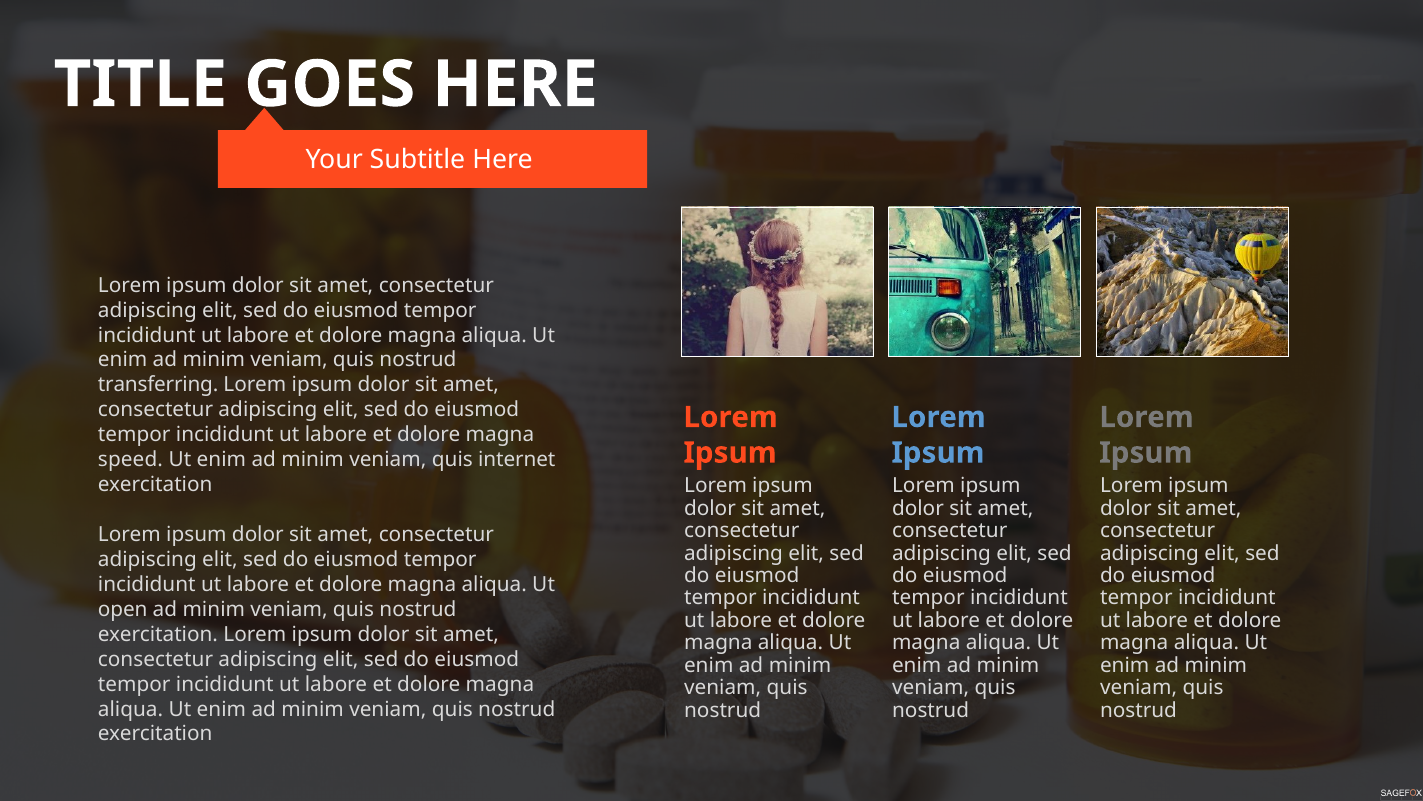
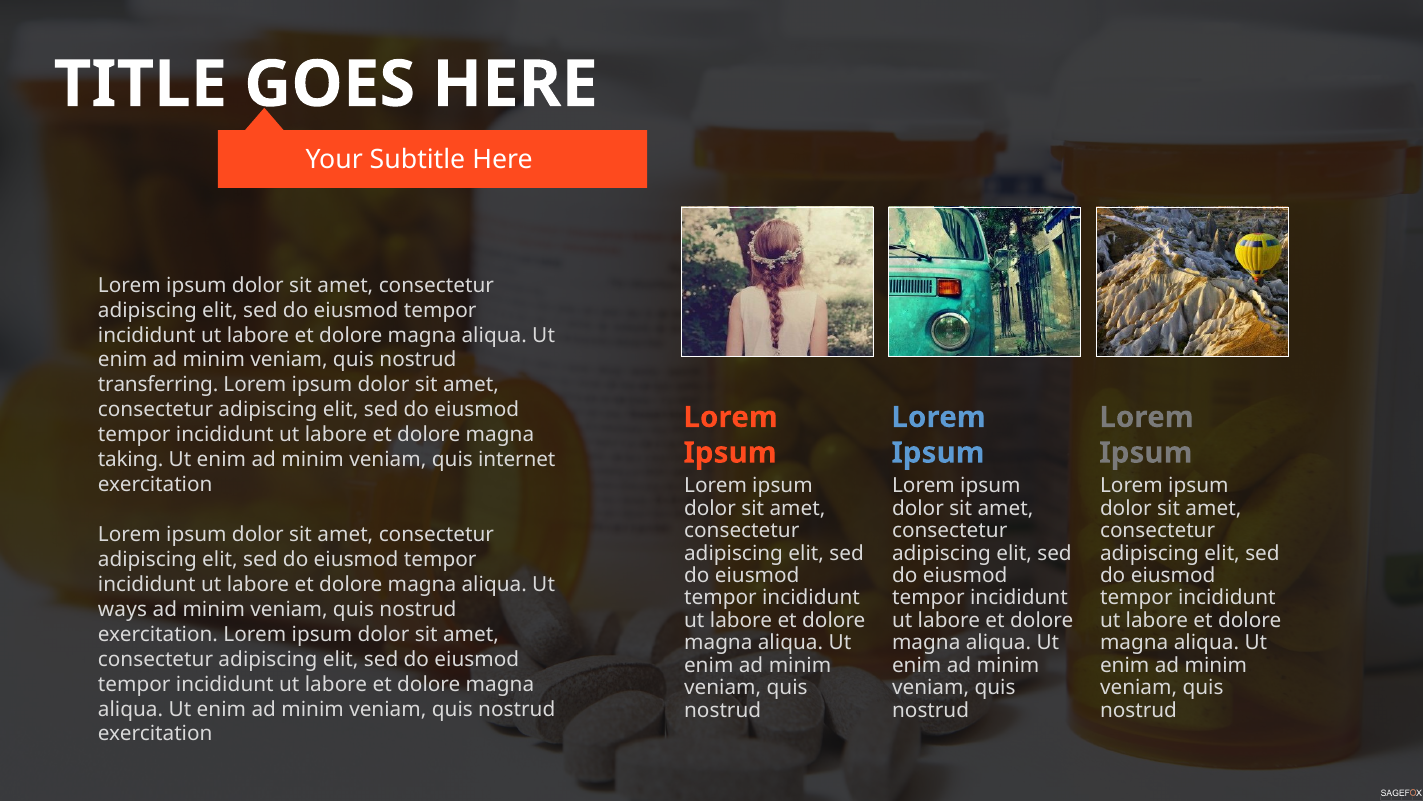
speed: speed -> taking
open: open -> ways
